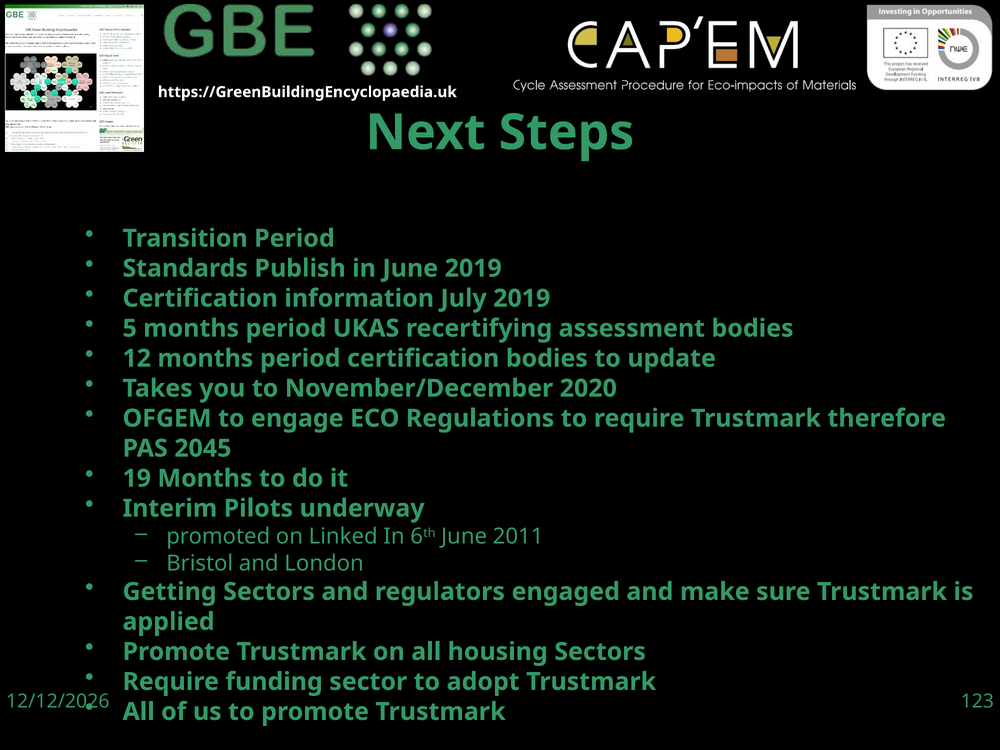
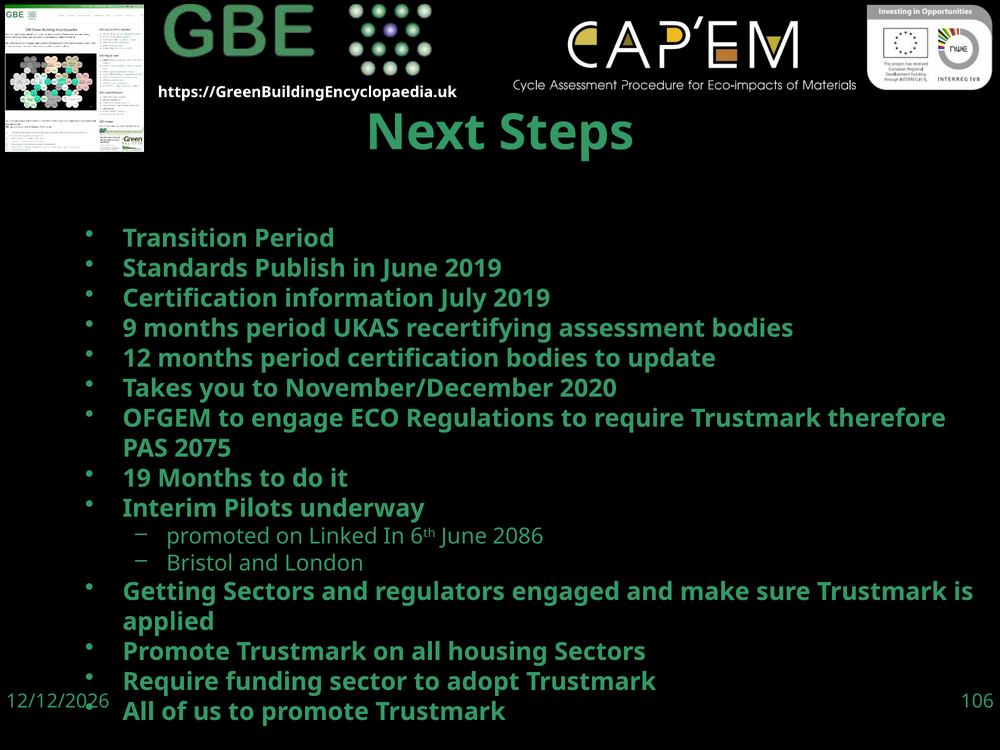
5: 5 -> 9
2045: 2045 -> 2075
2011: 2011 -> 2086
123: 123 -> 106
